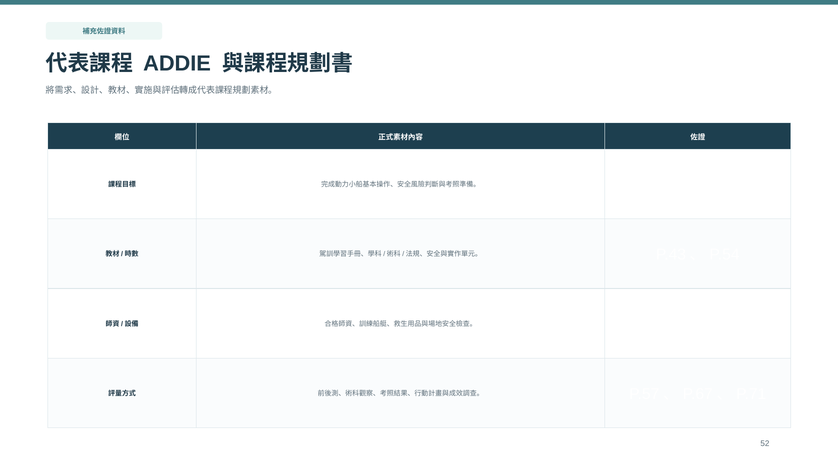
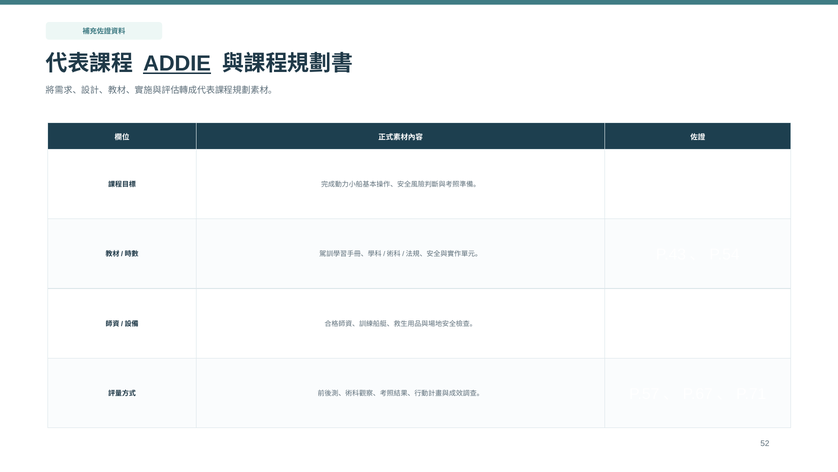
ADDIE underline: none -> present
